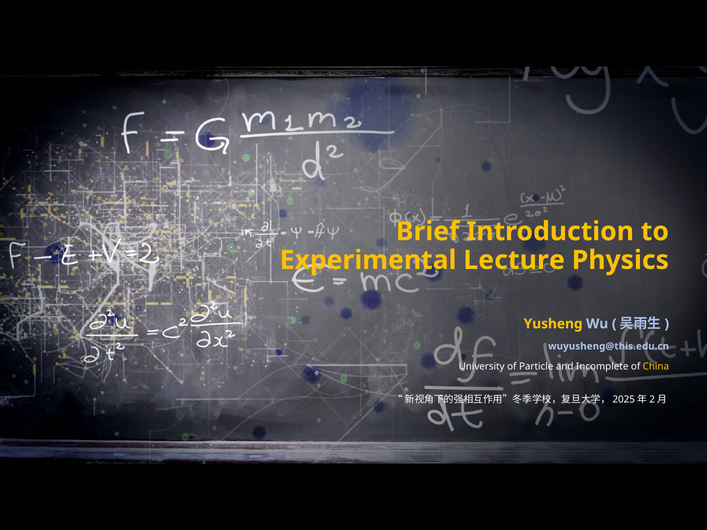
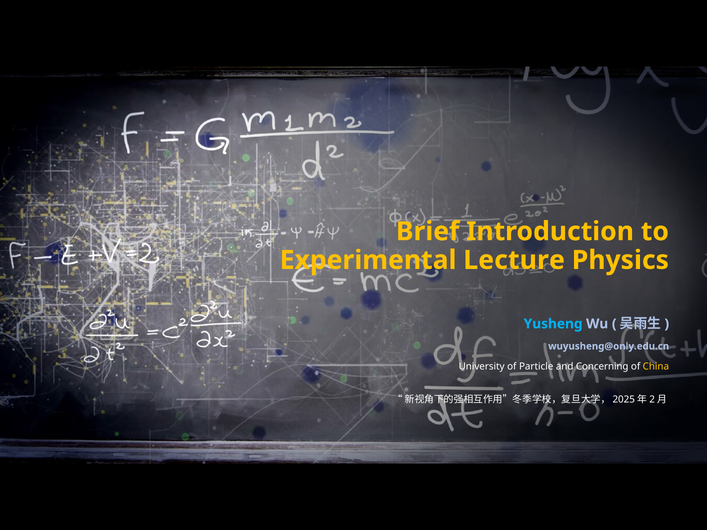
Yusheng colour: yellow -> light blue
wuyusheng@this.edu.cn: wuyusheng@this.edu.cn -> wuyusheng@only.edu.cn
Incomplete: Incomplete -> Concerning
